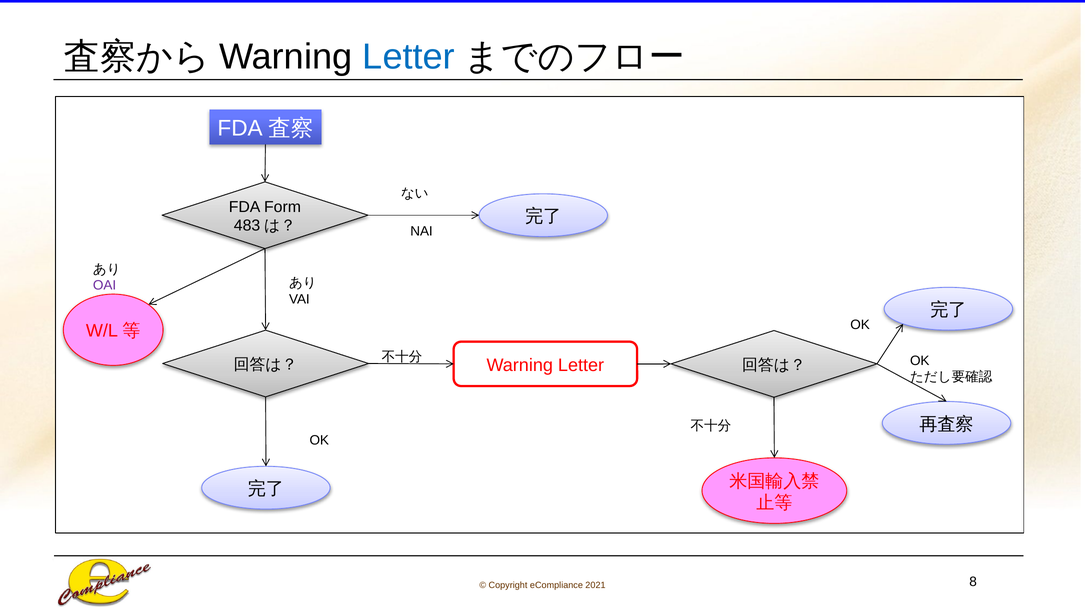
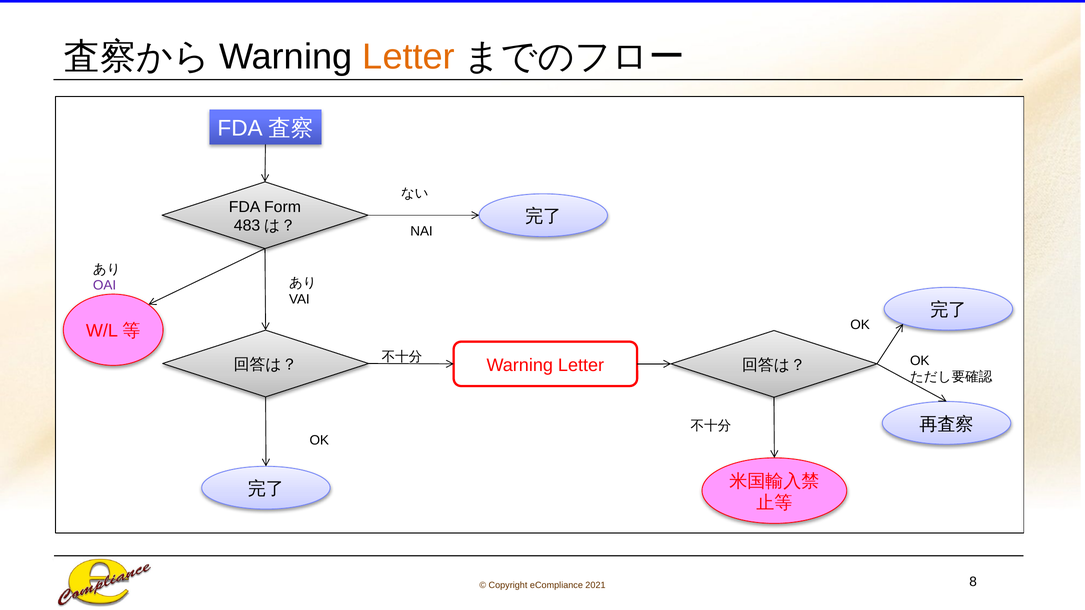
Letter at (409, 57) colour: blue -> orange
